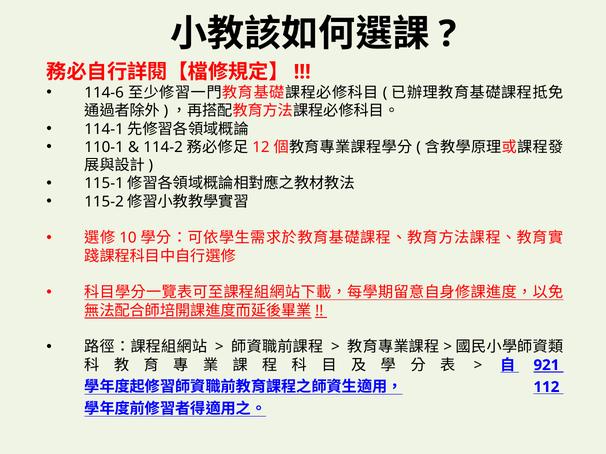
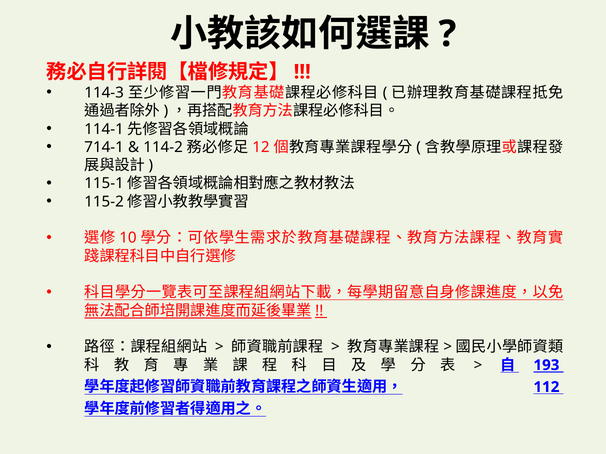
114-6: 114-6 -> 114-3
110-1: 110-1 -> 714-1
921: 921 -> 193
